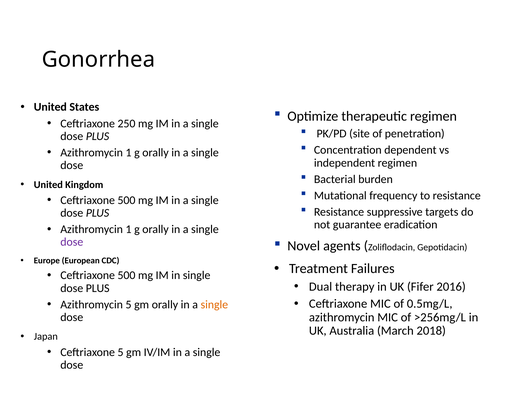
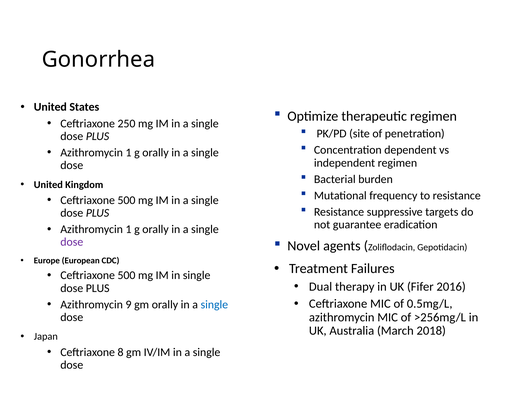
Azithromycin 5: 5 -> 9
single at (214, 305) colour: orange -> blue
Ceftriaxone 5: 5 -> 8
